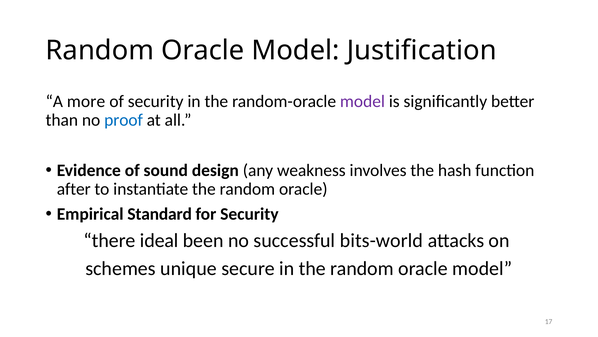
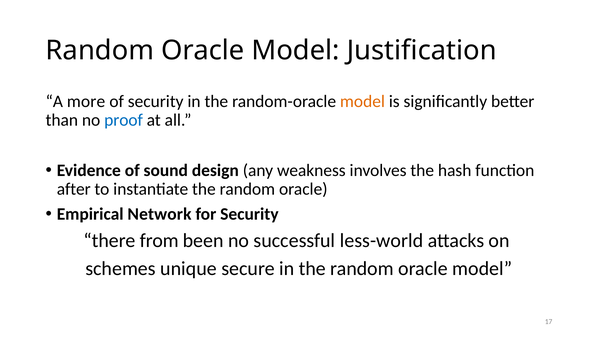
model at (362, 101) colour: purple -> orange
Standard: Standard -> Network
ideal: ideal -> from
bits-world: bits-world -> less-world
